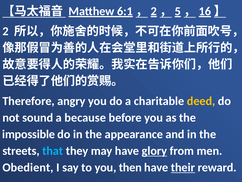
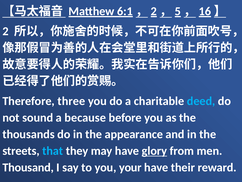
angry: angry -> three
deed colour: yellow -> light blue
impossible: impossible -> thousands
Obedient: Obedient -> Thousand
then: then -> your
their underline: present -> none
